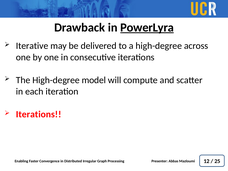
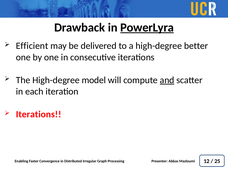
Iterative: Iterative -> Efficient
across: across -> better
and underline: none -> present
